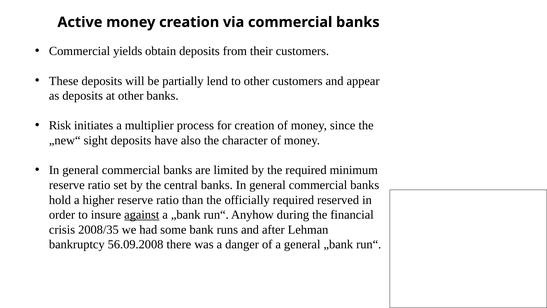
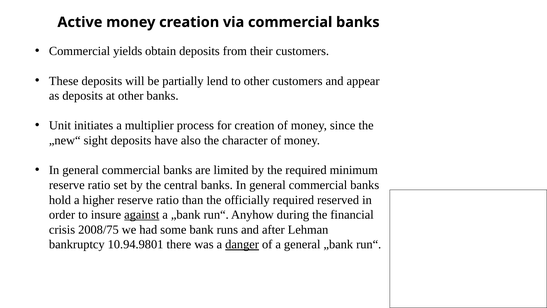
Risk: Risk -> Unit
2008/35: 2008/35 -> 2008/75
56.09.2008: 56.09.2008 -> 10.94.9801
danger underline: none -> present
